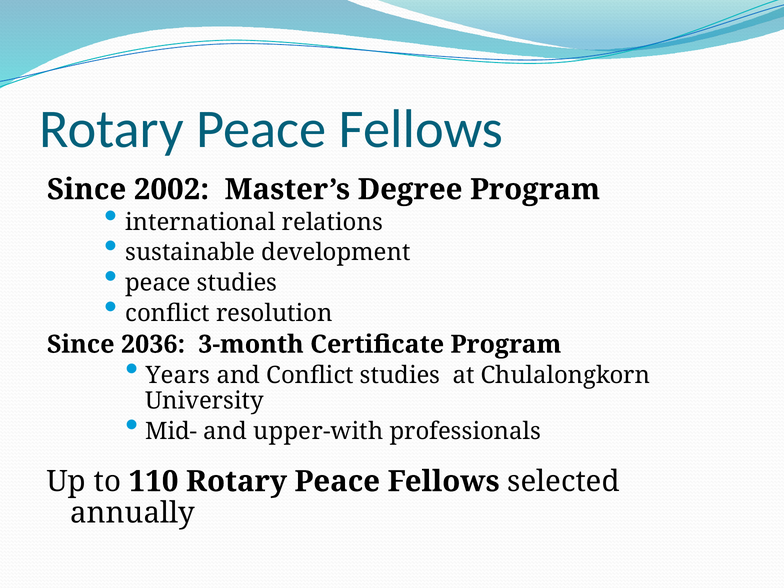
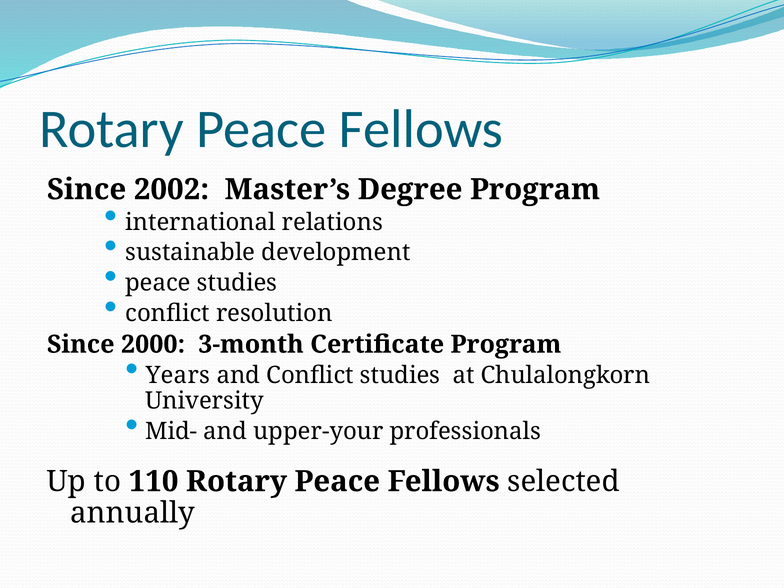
2036: 2036 -> 2000
upper-with: upper-with -> upper-your
